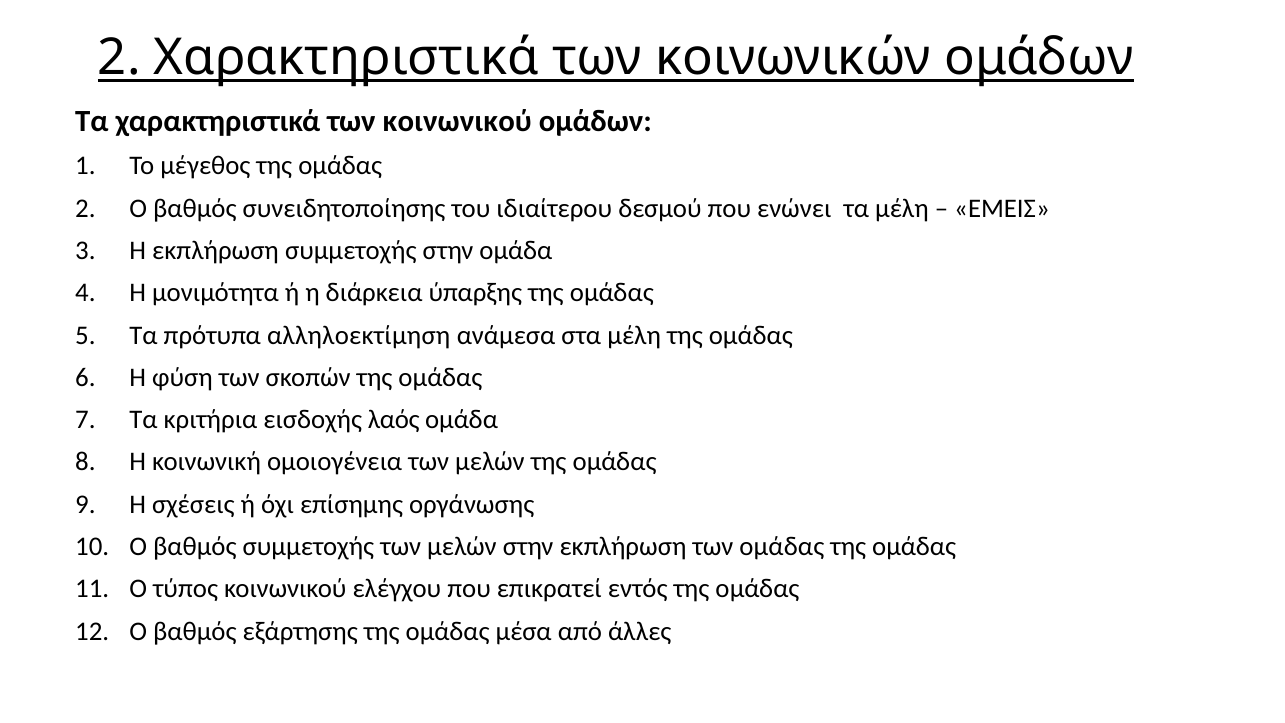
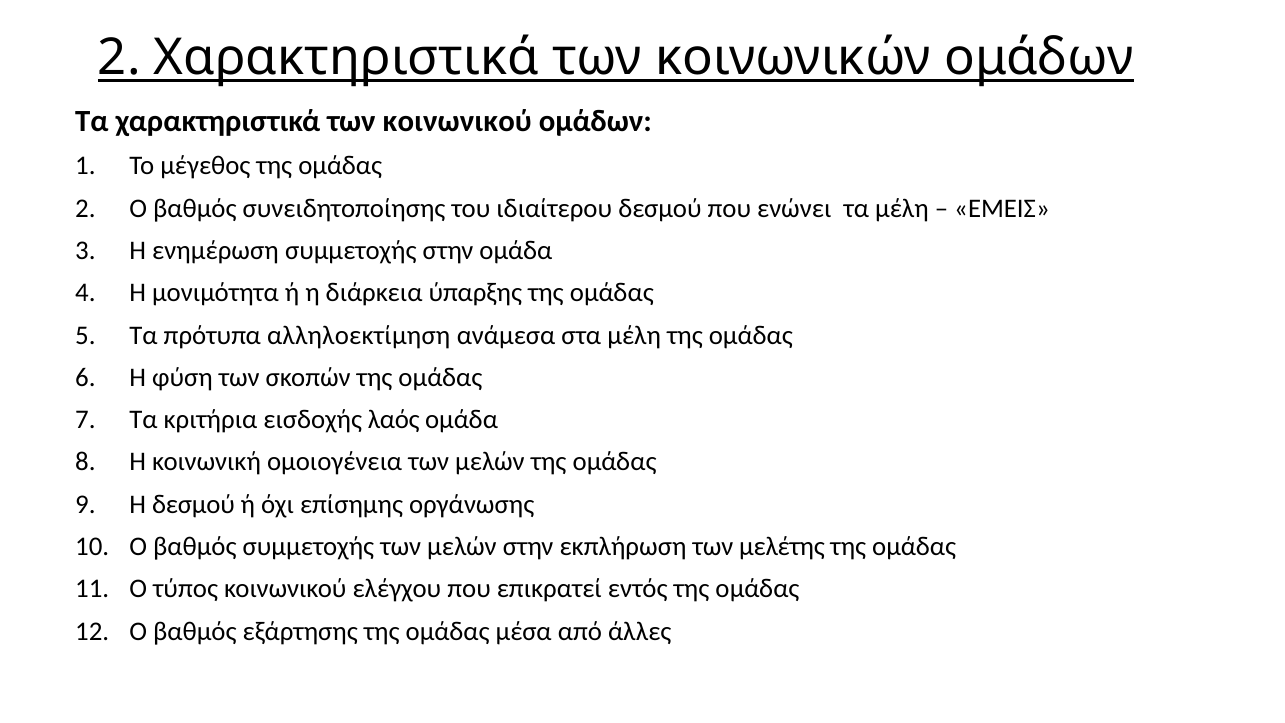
Η εκπλήρωση: εκπλήρωση -> ενημέρωση
Η σχέσεις: σχέσεις -> δεσμού
των ομάδας: ομάδας -> μελέτης
